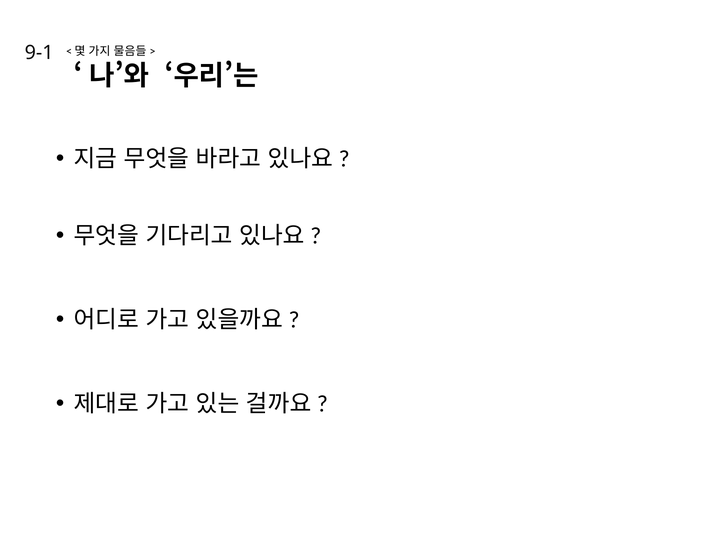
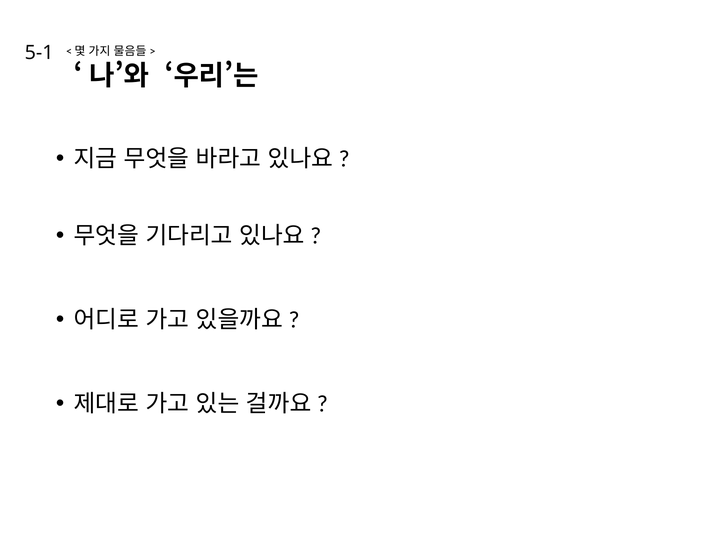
9-1: 9-1 -> 5-1
